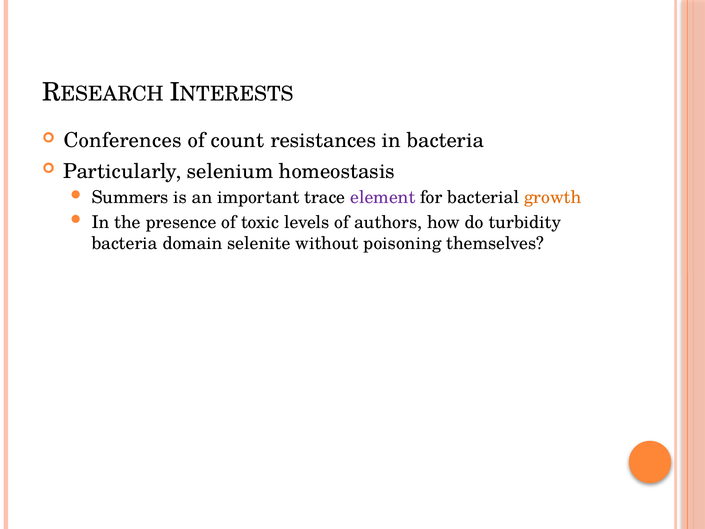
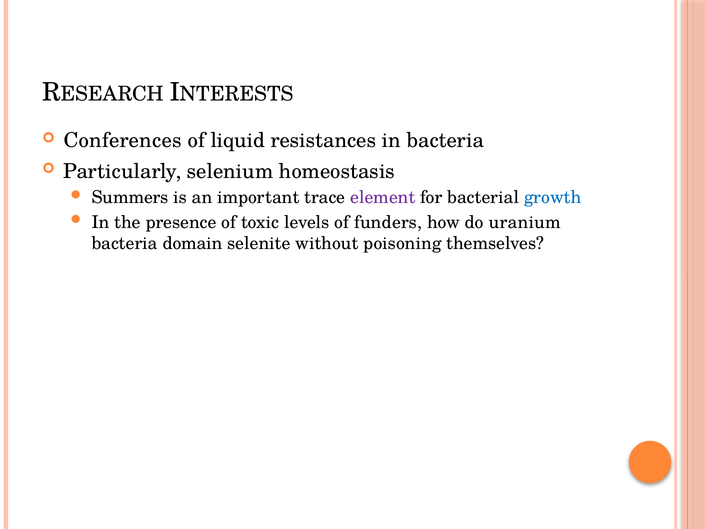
count: count -> liquid
growth colour: orange -> blue
authors: authors -> funders
turbidity: turbidity -> uranium
